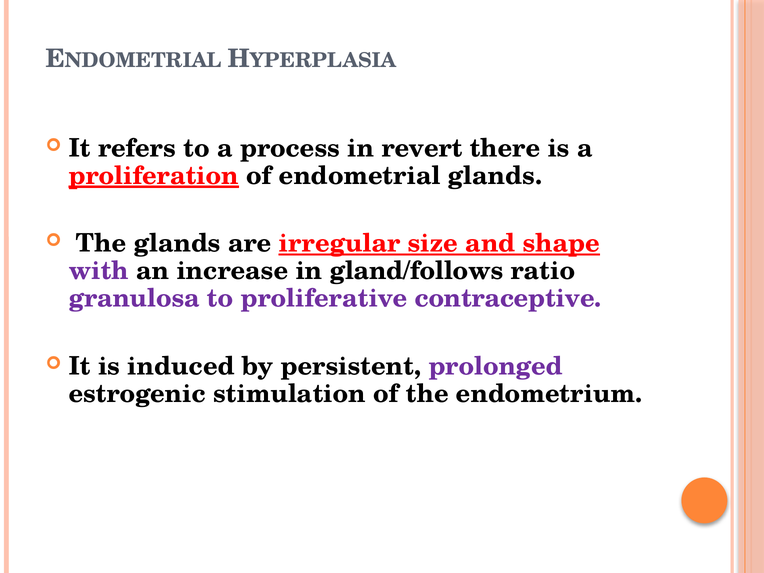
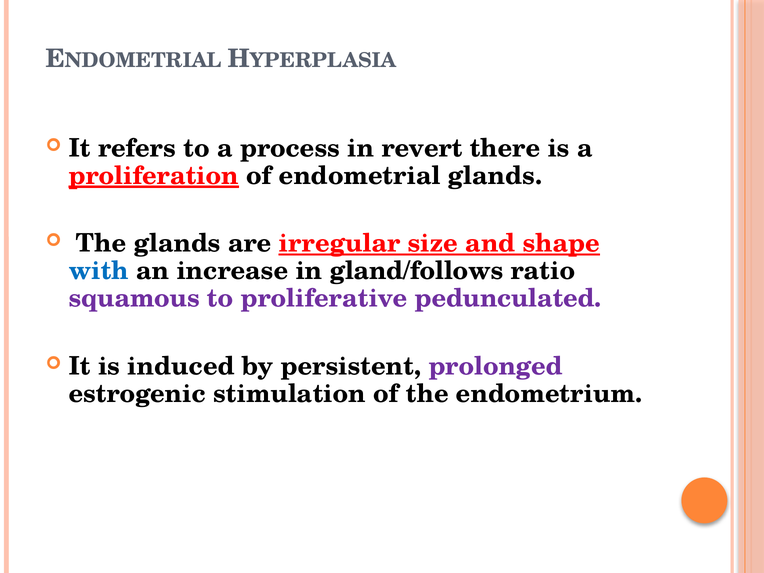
with colour: purple -> blue
granulosa: granulosa -> squamous
contraceptive: contraceptive -> pedunculated
